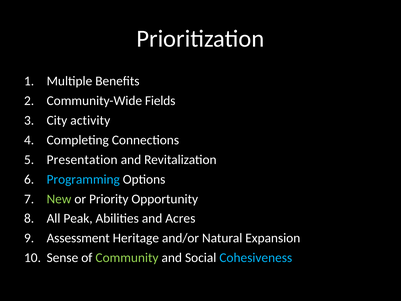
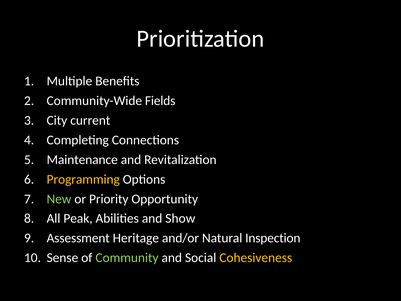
activity: activity -> current
Presentation: Presentation -> Maintenance
Programming colour: light blue -> yellow
Acres: Acres -> Show
Expansion: Expansion -> Inspection
Cohesiveness colour: light blue -> yellow
